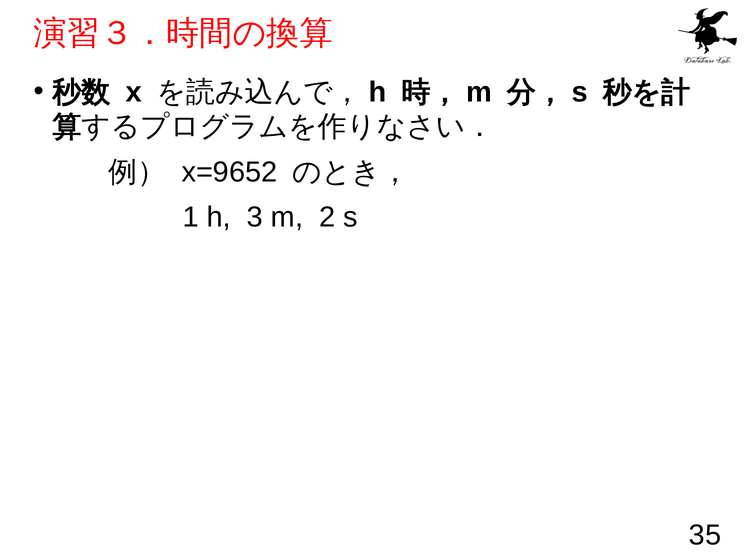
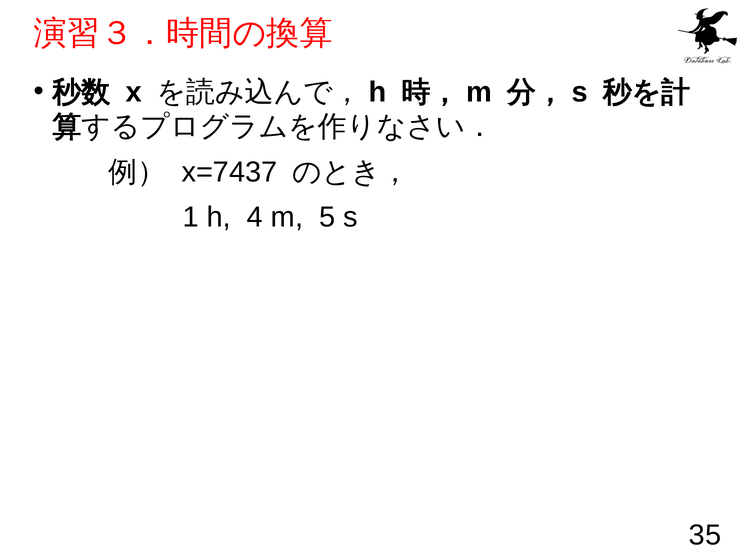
x=9652: x=9652 -> x=7437
3: 3 -> 4
2: 2 -> 5
